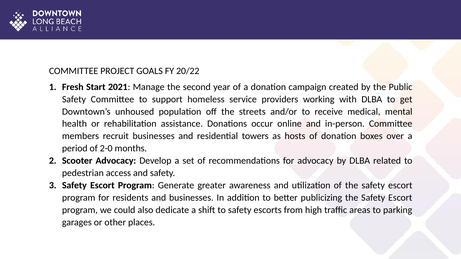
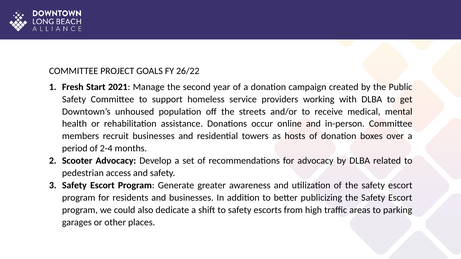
20/22: 20/22 -> 26/22
2-0: 2-0 -> 2-4
